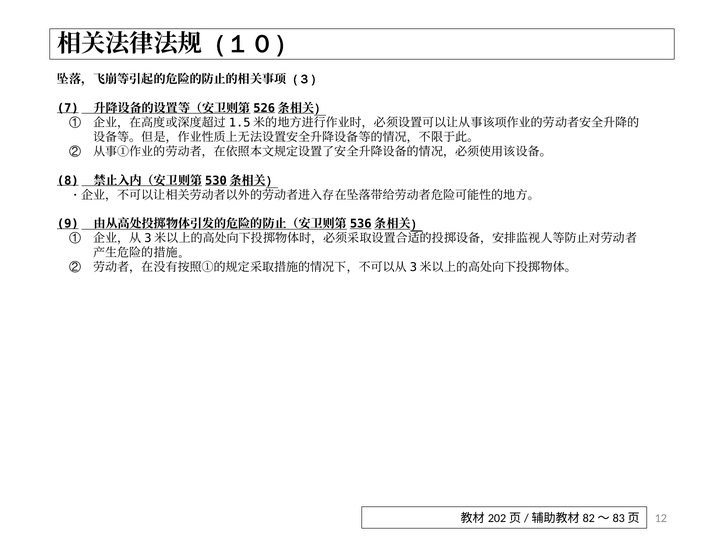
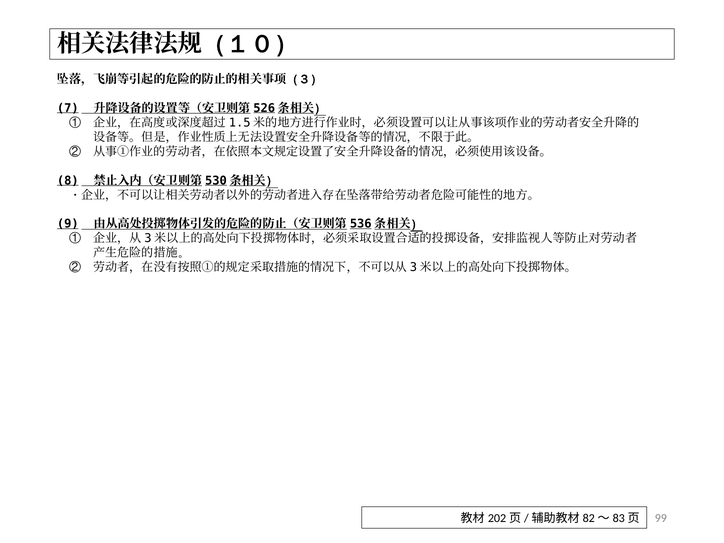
12: 12 -> 99
